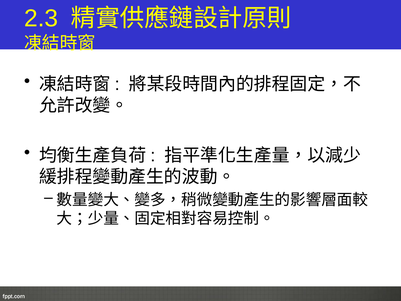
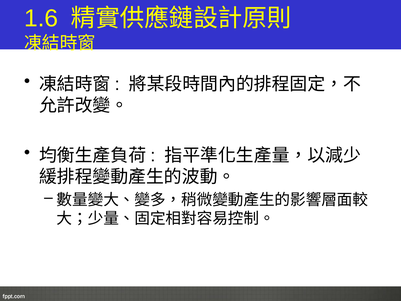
2.3: 2.3 -> 1.6
